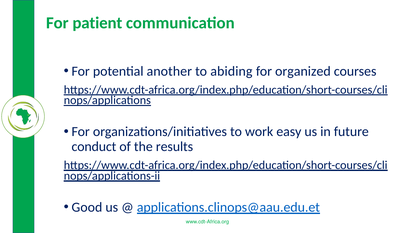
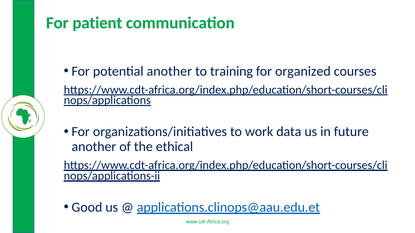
abiding: abiding -> training
easy: easy -> data
conduct at (94, 147): conduct -> another
results: results -> ethical
